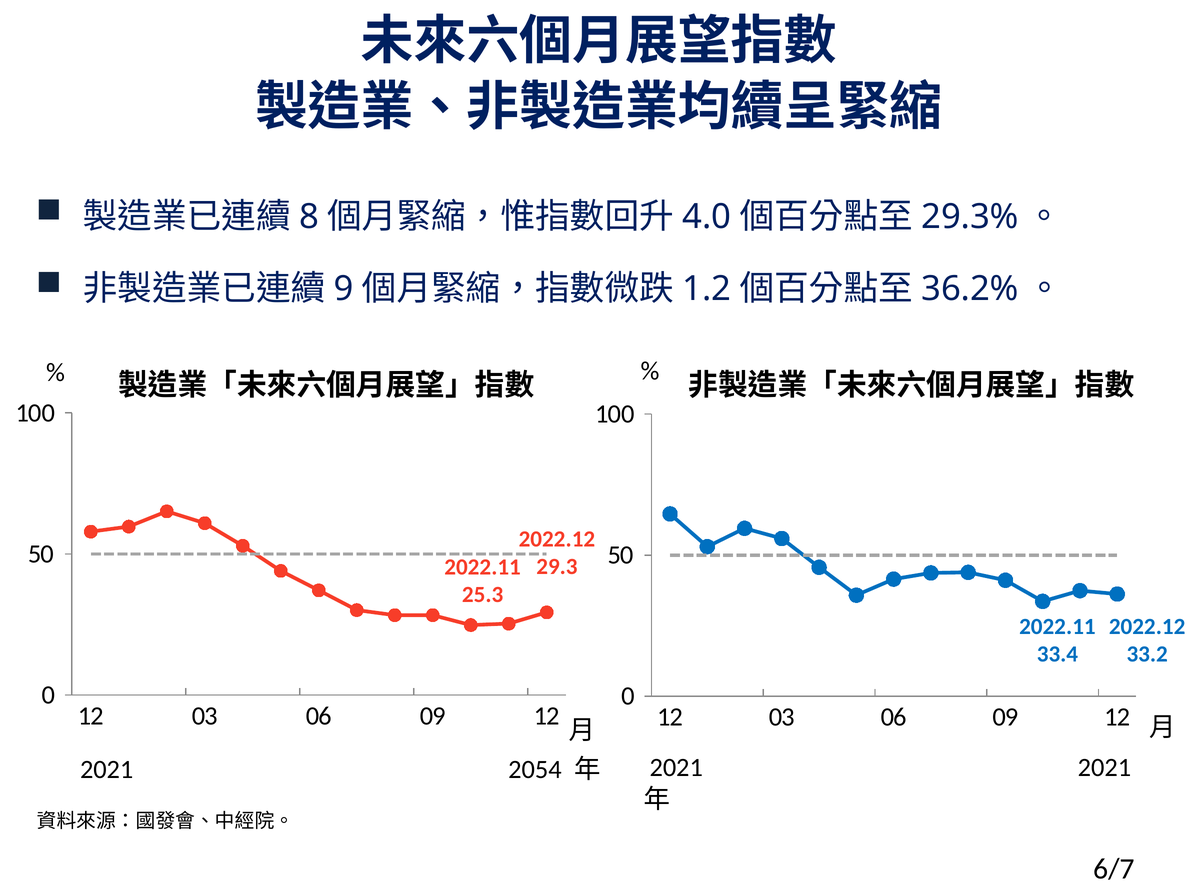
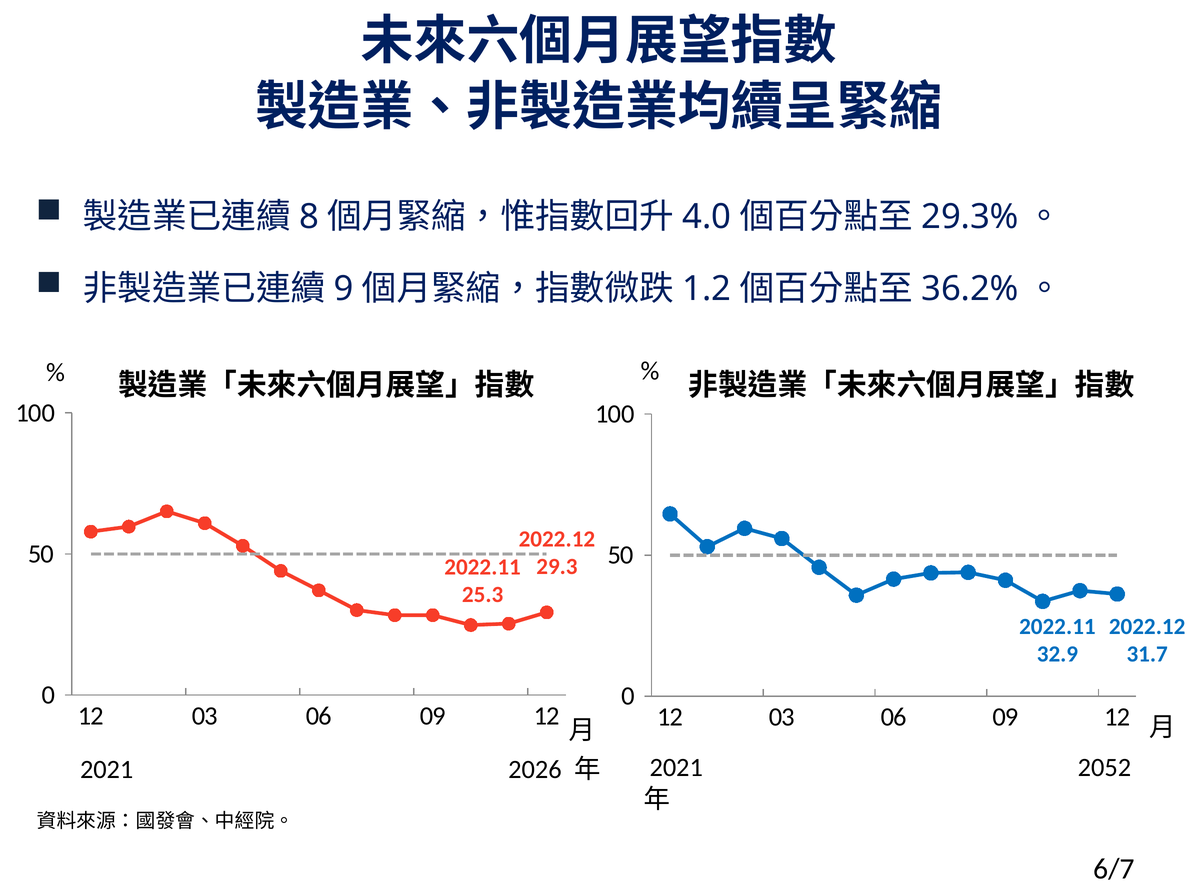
33.4: 33.4 -> 32.9
33.2: 33.2 -> 31.7
2021 2021: 2021 -> 2052
2054: 2054 -> 2026
